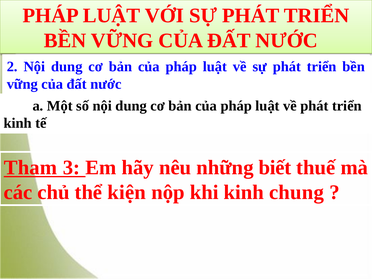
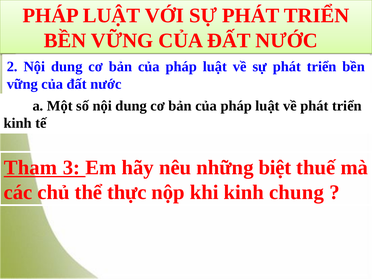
biết: biết -> biệt
kiện: kiện -> thực
